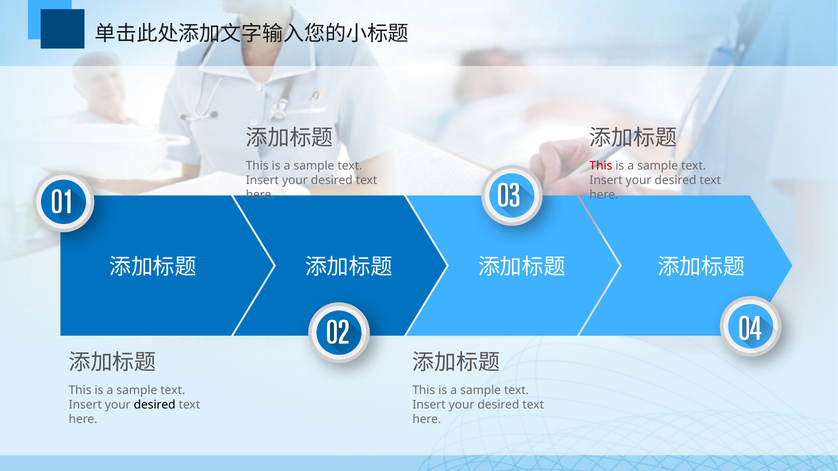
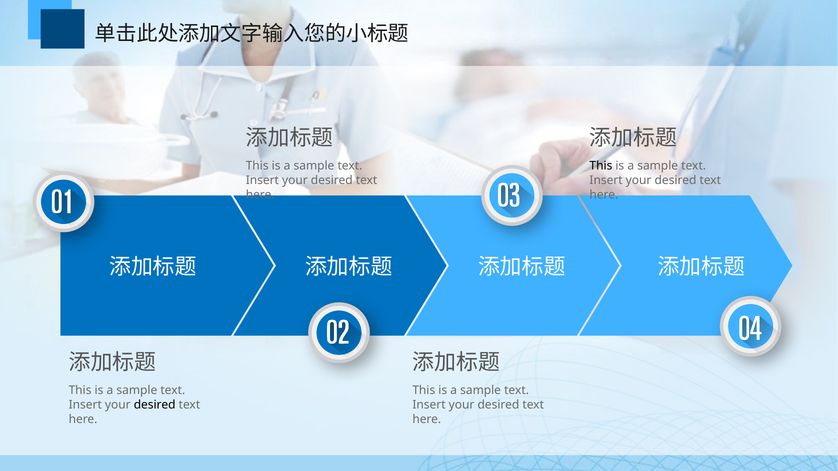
This at (601, 166) colour: red -> black
